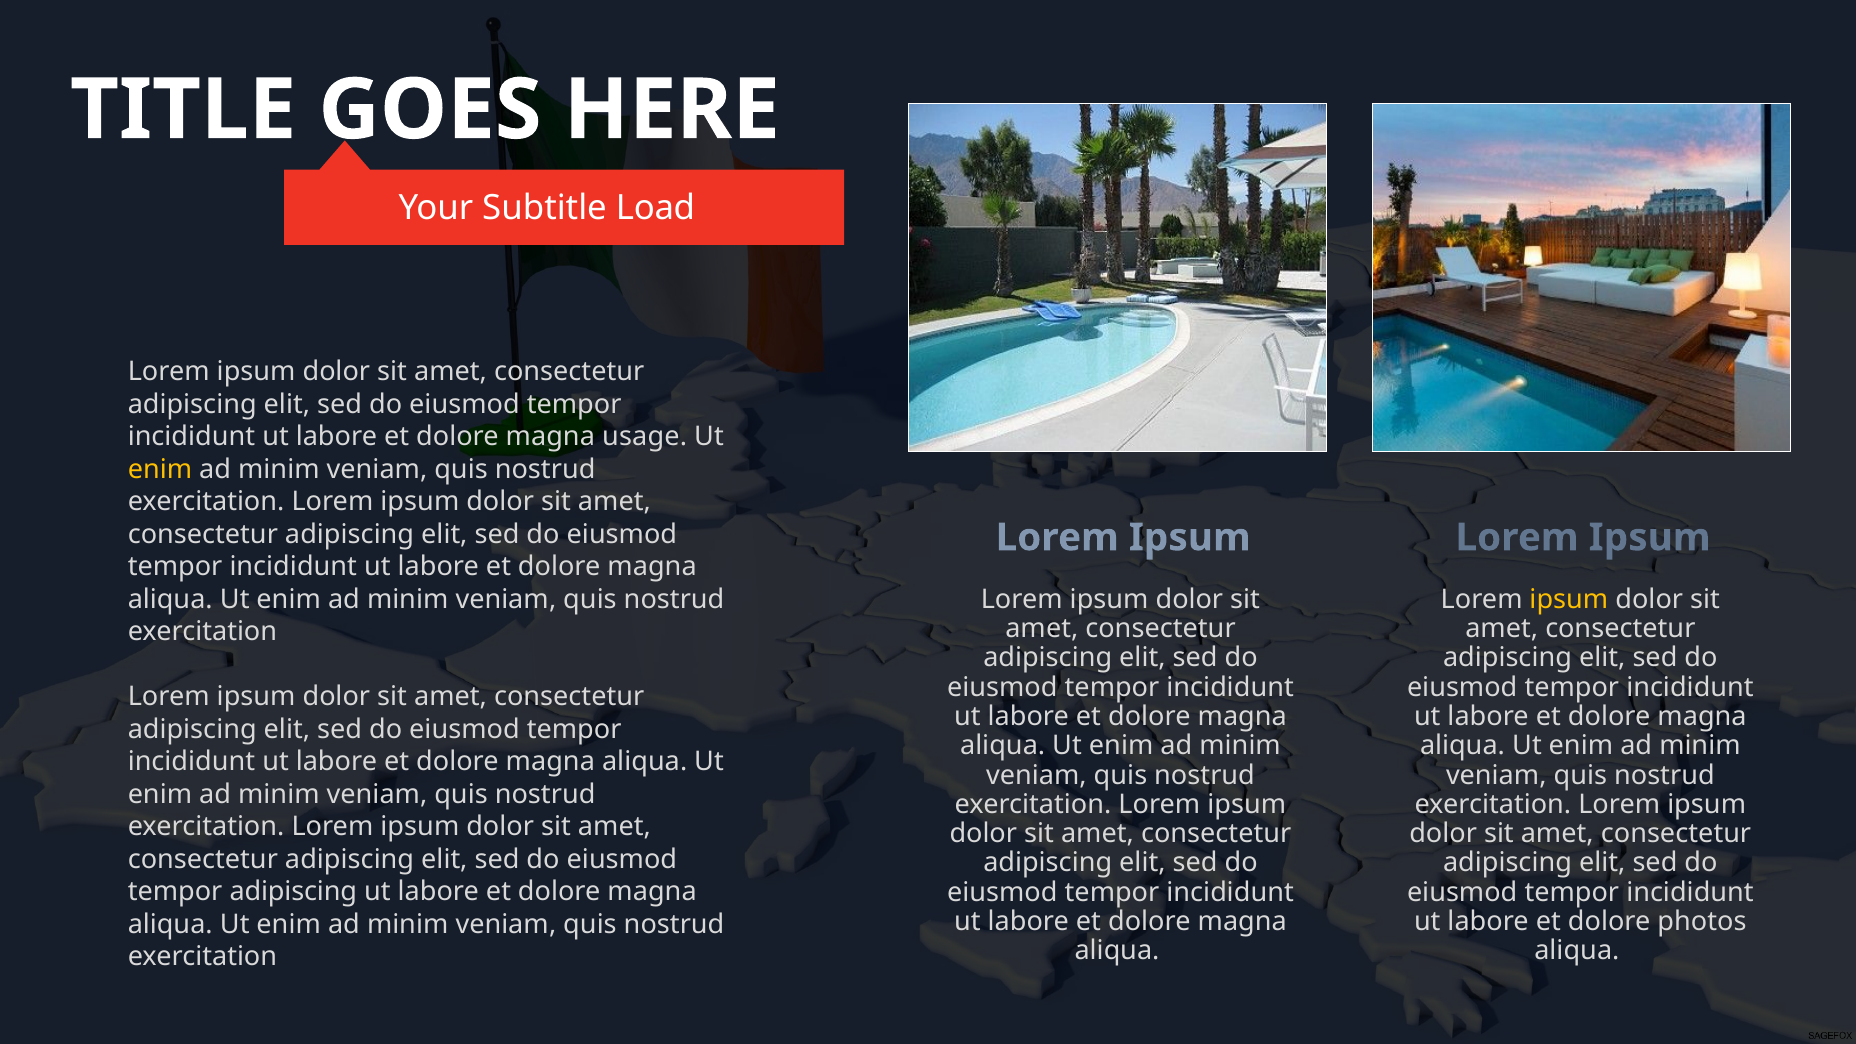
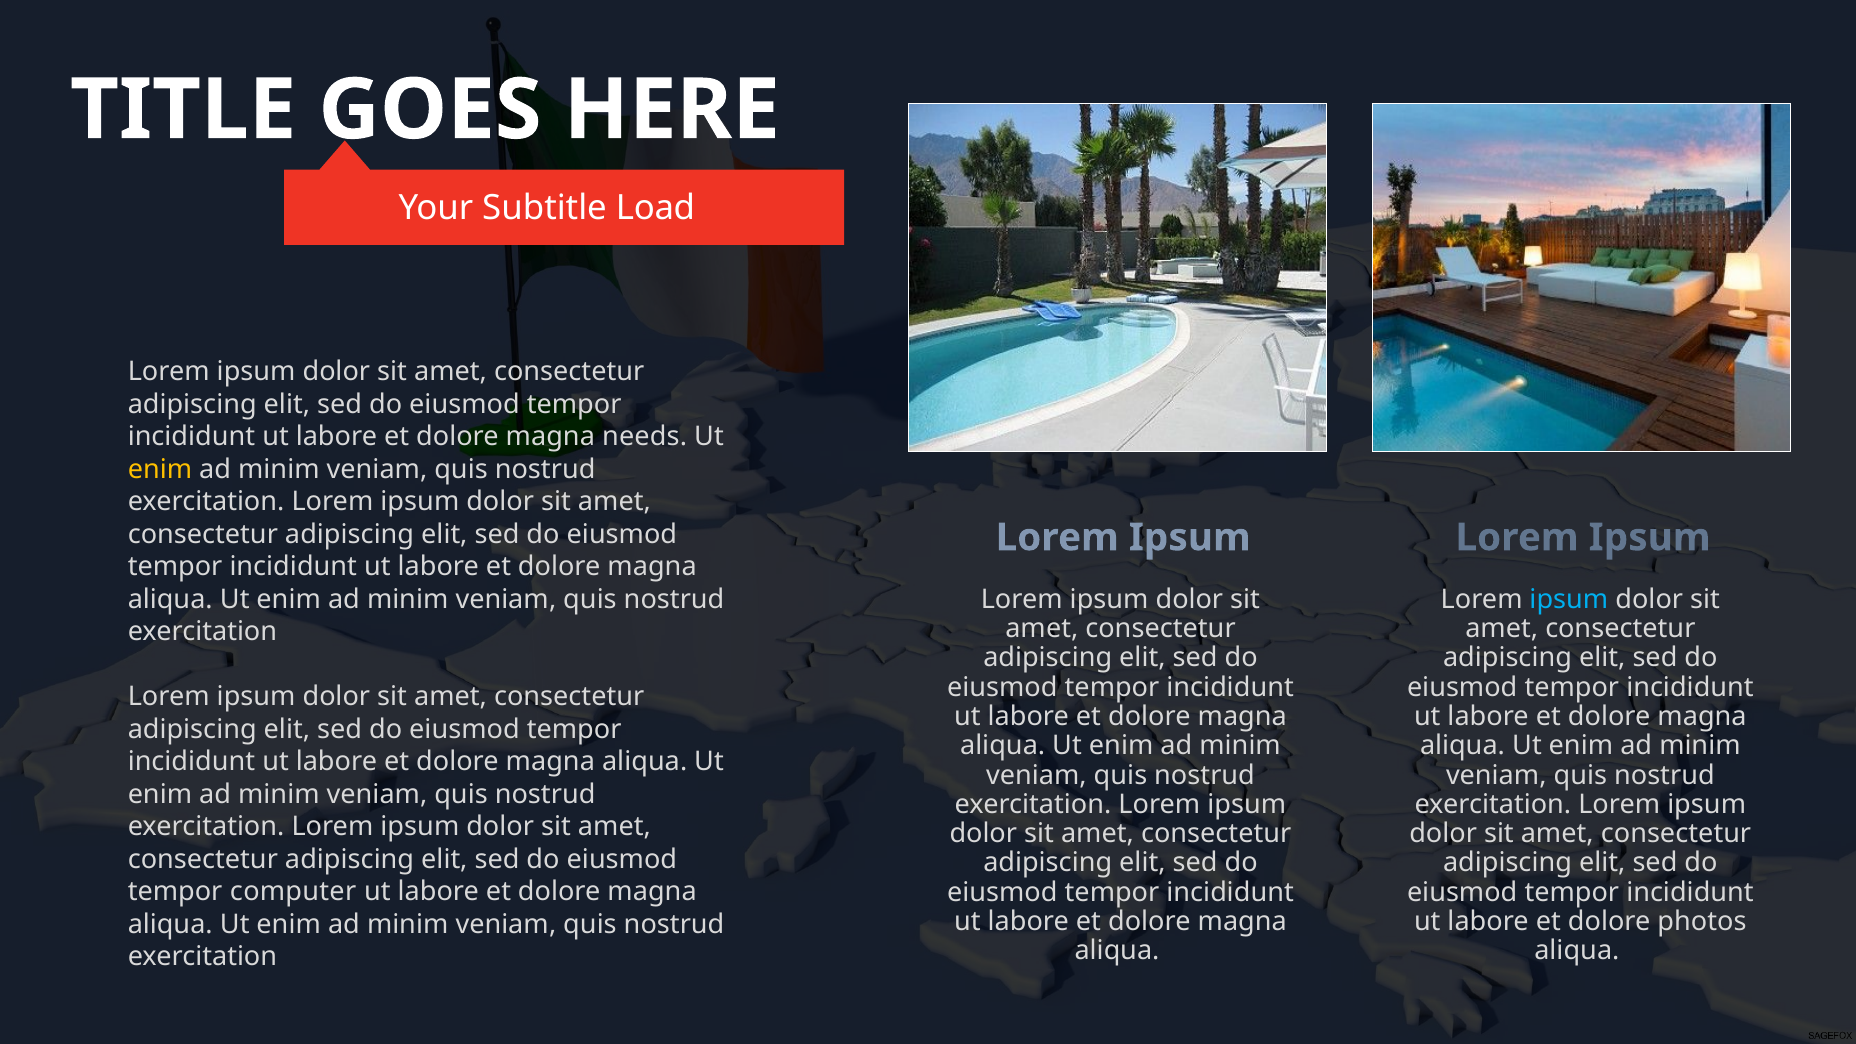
usage: usage -> needs
ipsum at (1569, 599) colour: yellow -> light blue
tempor adipiscing: adipiscing -> computer
